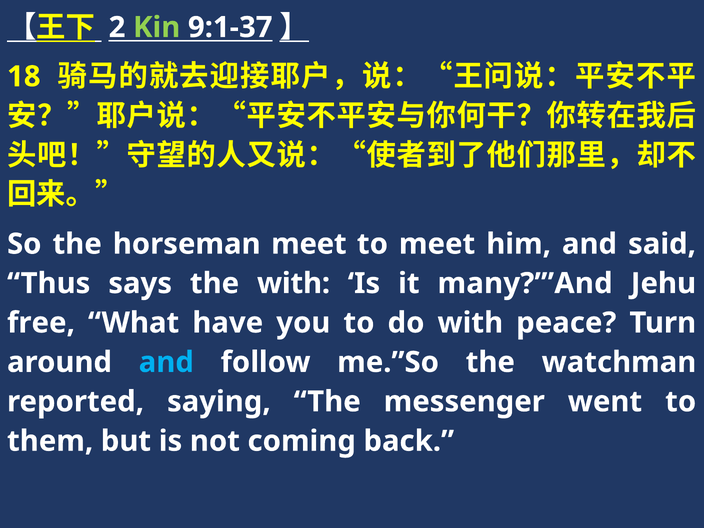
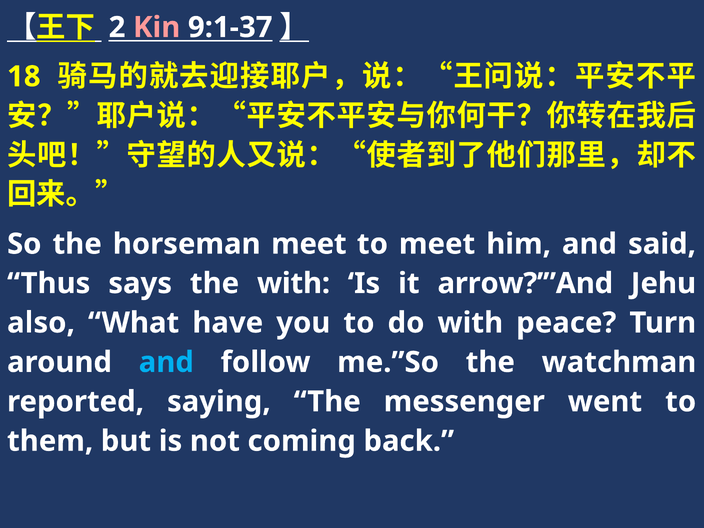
Kin colour: light green -> pink
many?’”And: many?’”And -> arrow?’”And
free: free -> also
